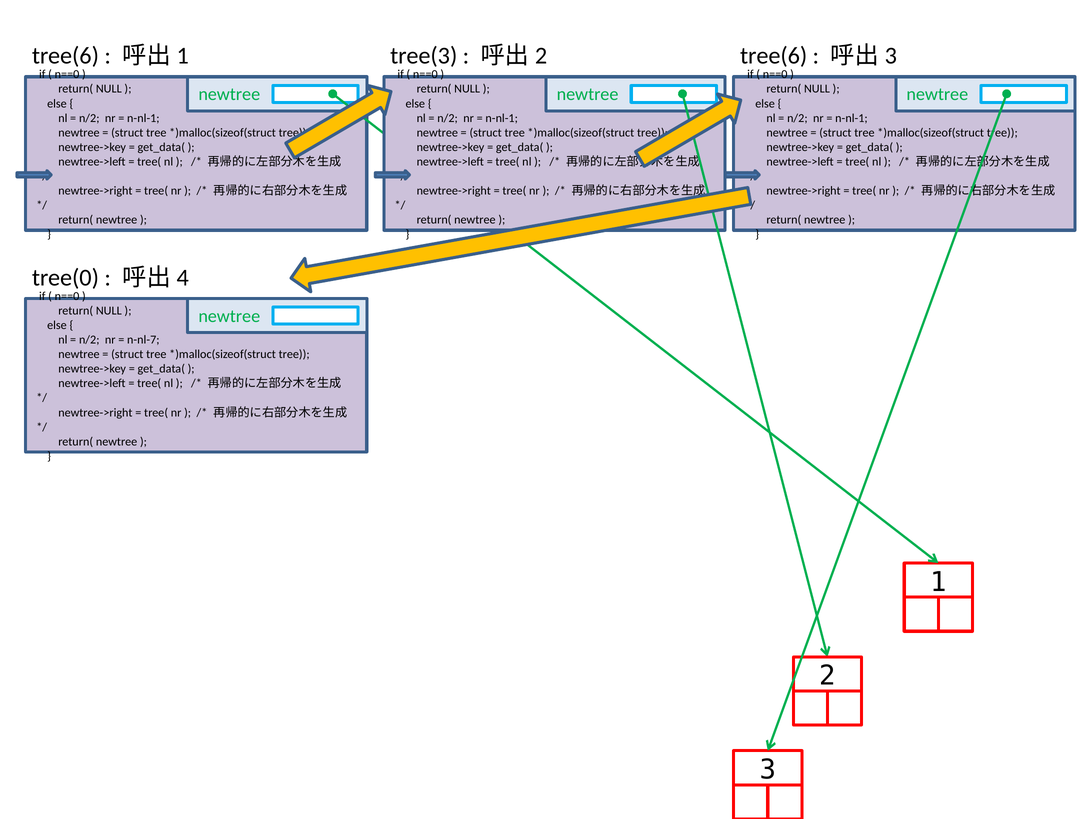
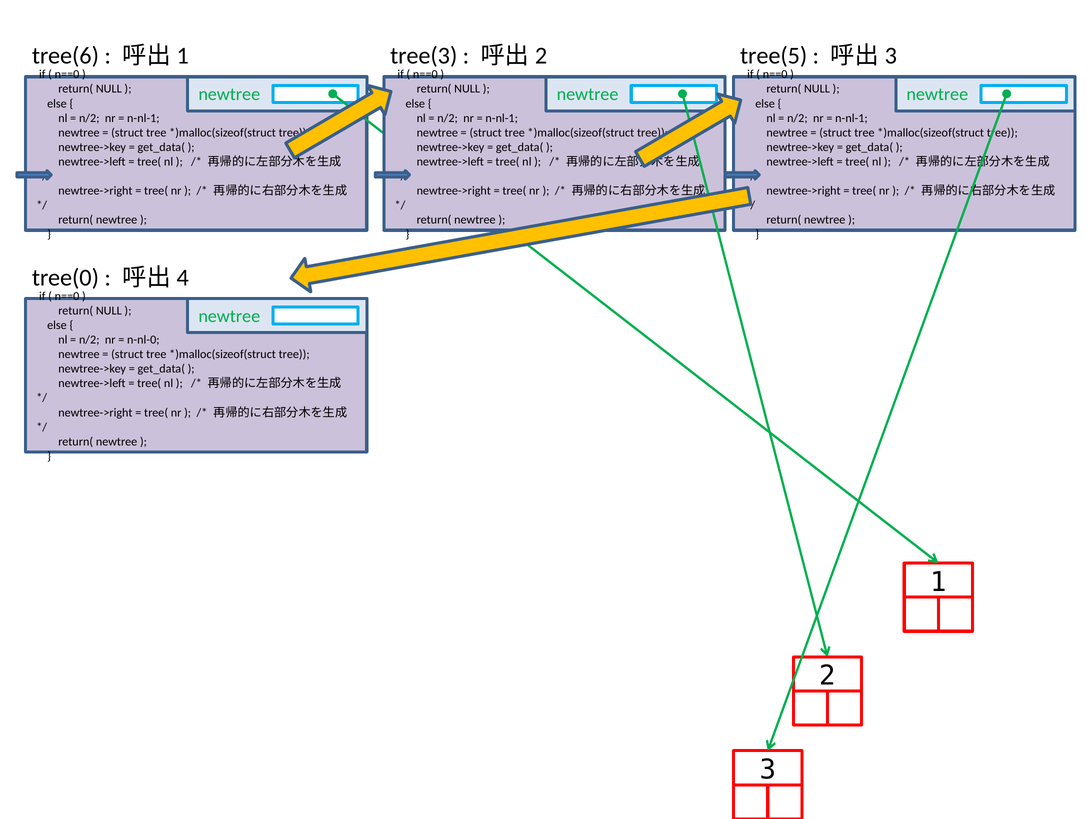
tree(6 at (774, 56): tree(6 -> tree(5
n-nl-7: n-nl-7 -> n-nl-0
